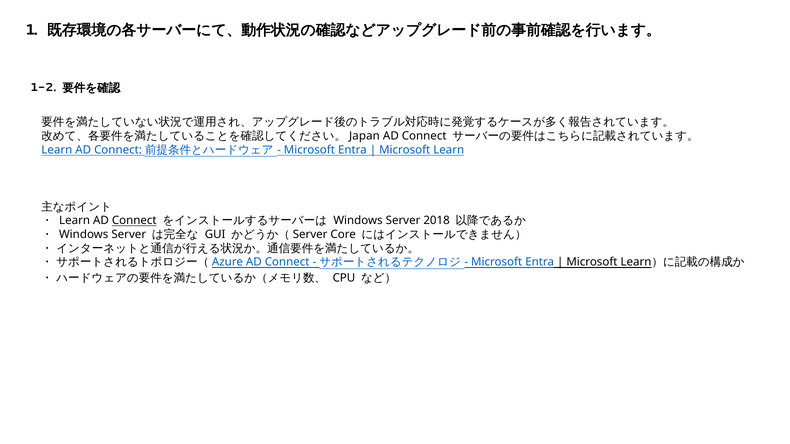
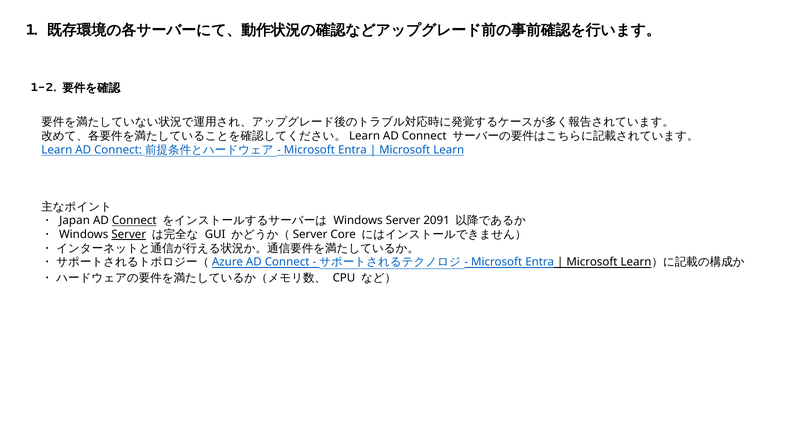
Japan at (364, 136): Japan -> Learn
Learn at (75, 221): Learn -> Japan
2018: 2018 -> 2091
Server at (129, 235) underline: none -> present
